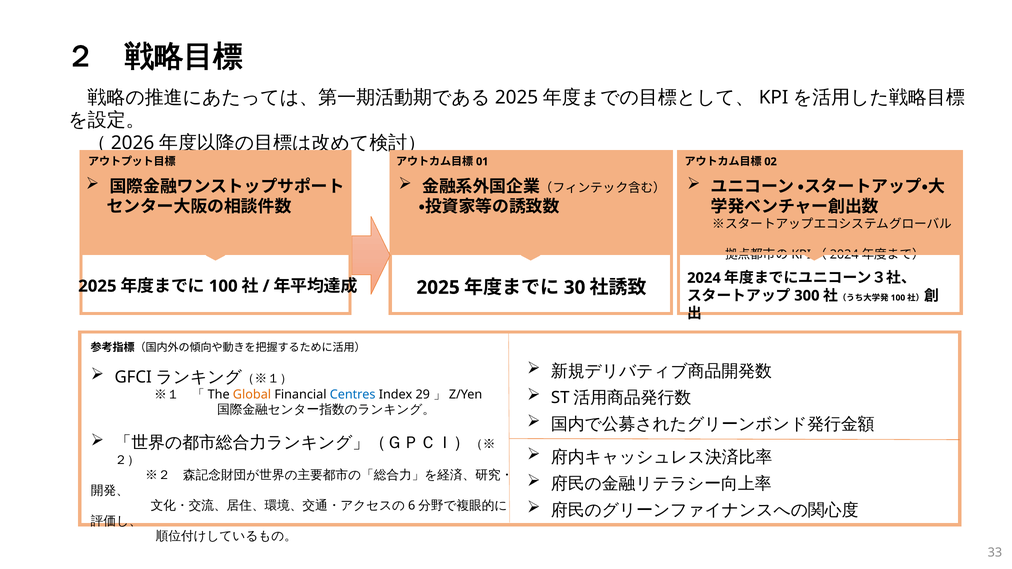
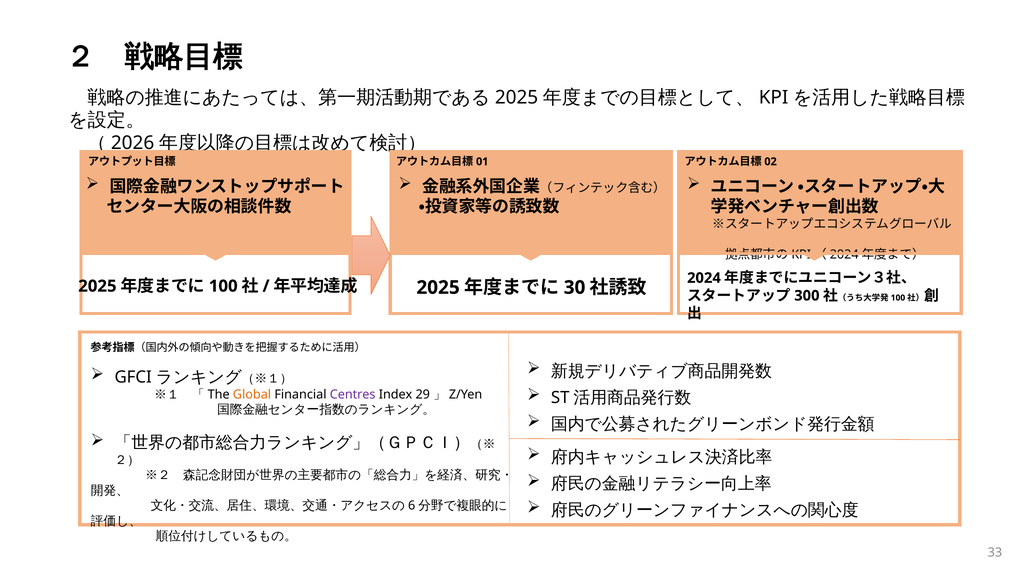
Centres colour: blue -> purple
